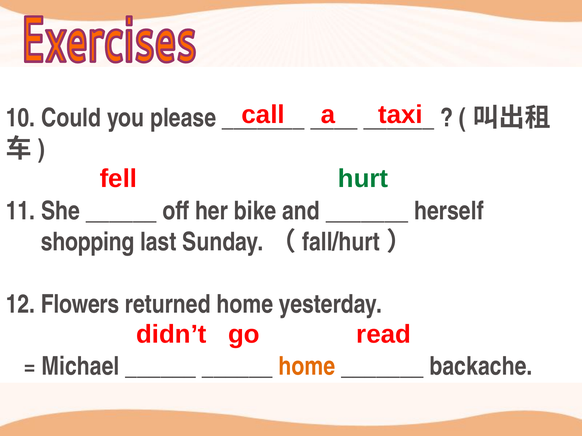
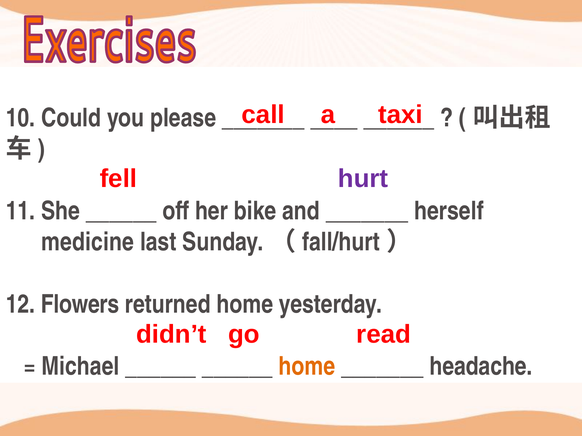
hurt colour: green -> purple
shopping: shopping -> medicine
backache: backache -> headache
